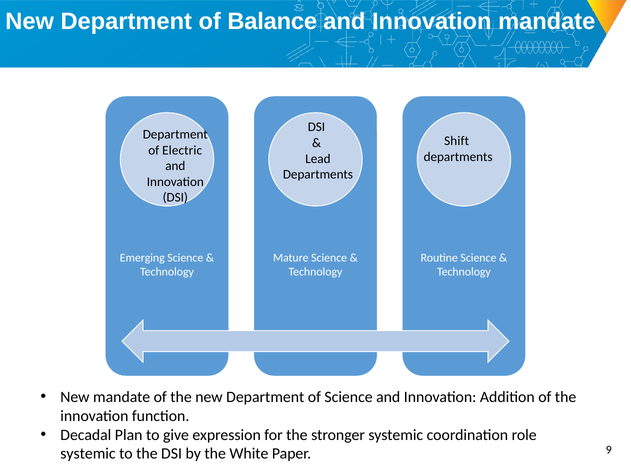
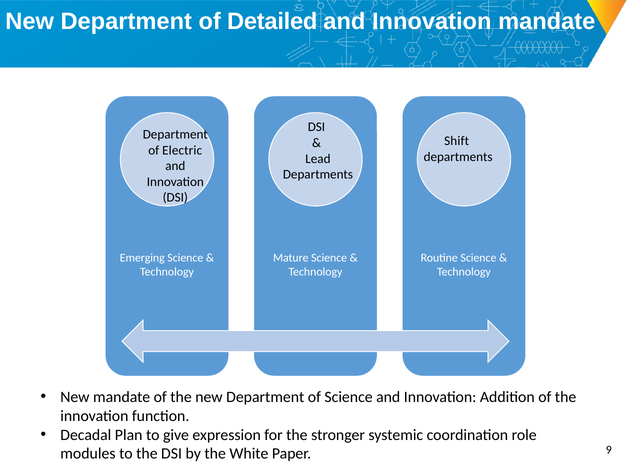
Balance: Balance -> Detailed
systemic at (88, 454): systemic -> modules
